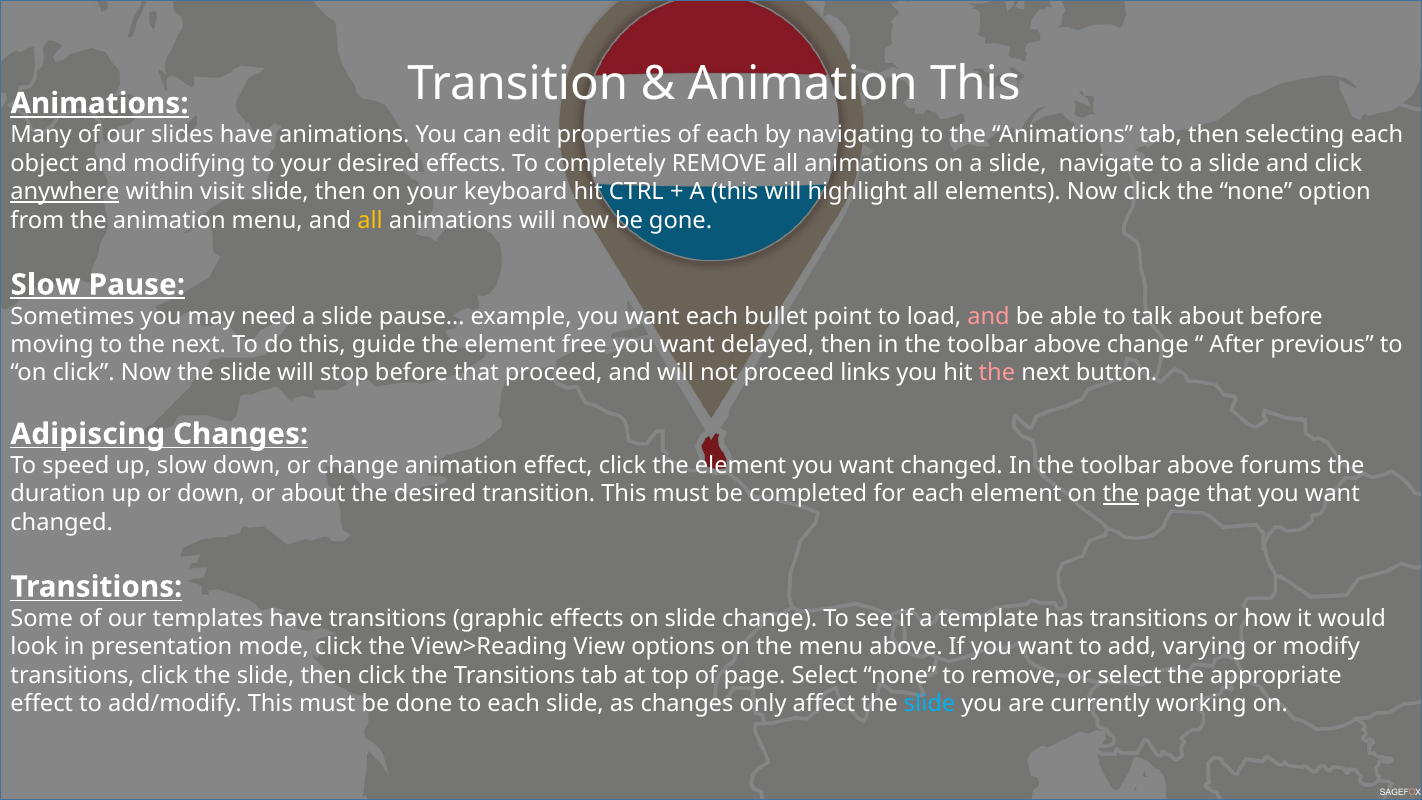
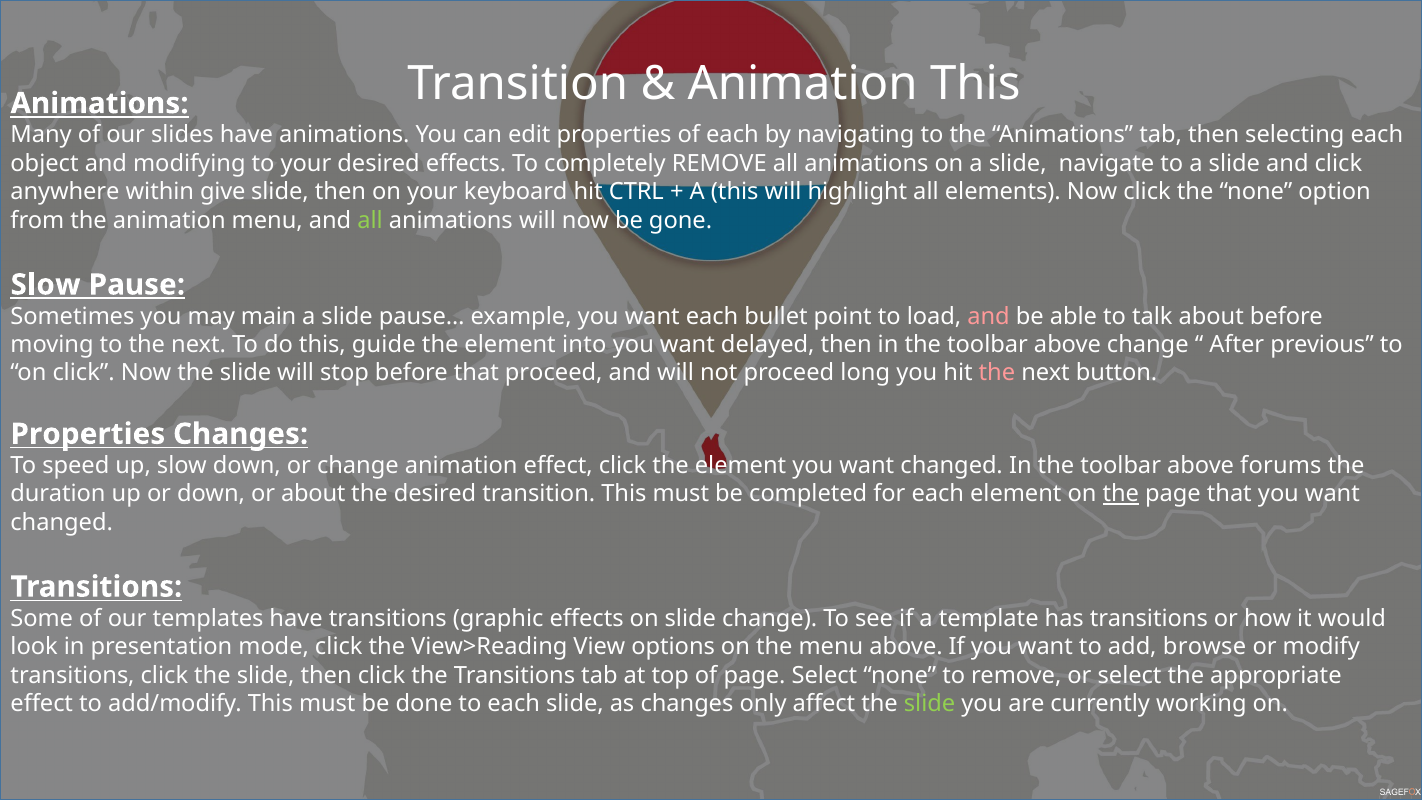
anywhere underline: present -> none
visit: visit -> give
all at (370, 220) colour: yellow -> light green
need: need -> main
free: free -> into
links: links -> long
Adipiscing at (88, 434): Adipiscing -> Properties
varying: varying -> browse
slide at (930, 704) colour: light blue -> light green
